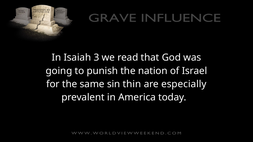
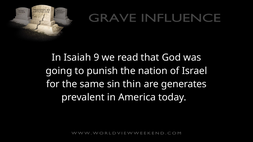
3: 3 -> 9
especially: especially -> generates
